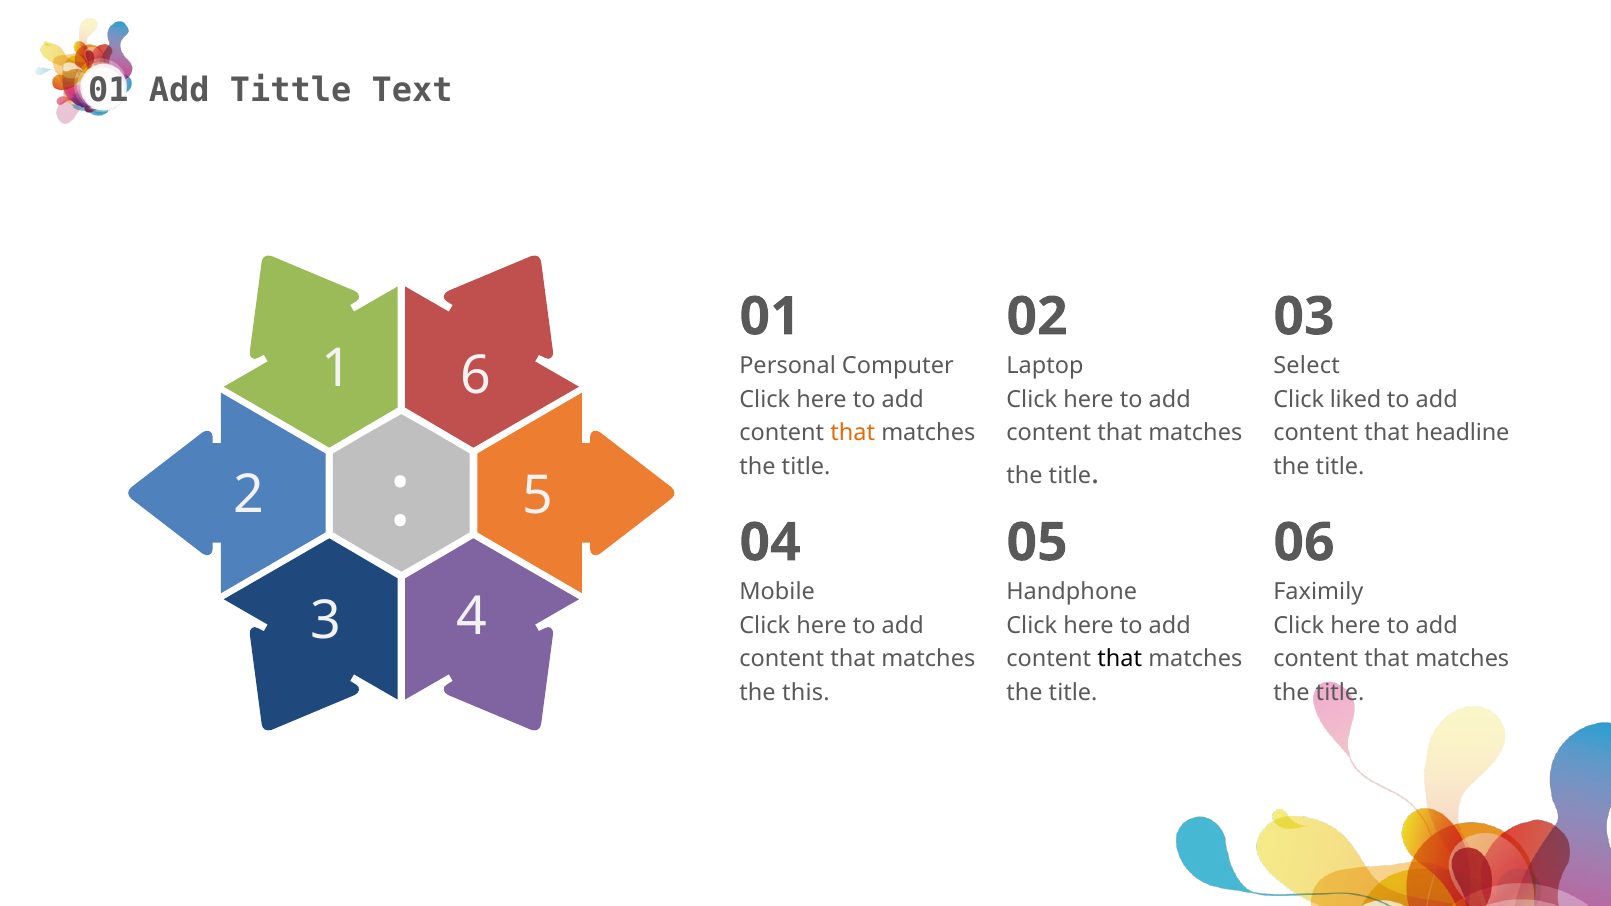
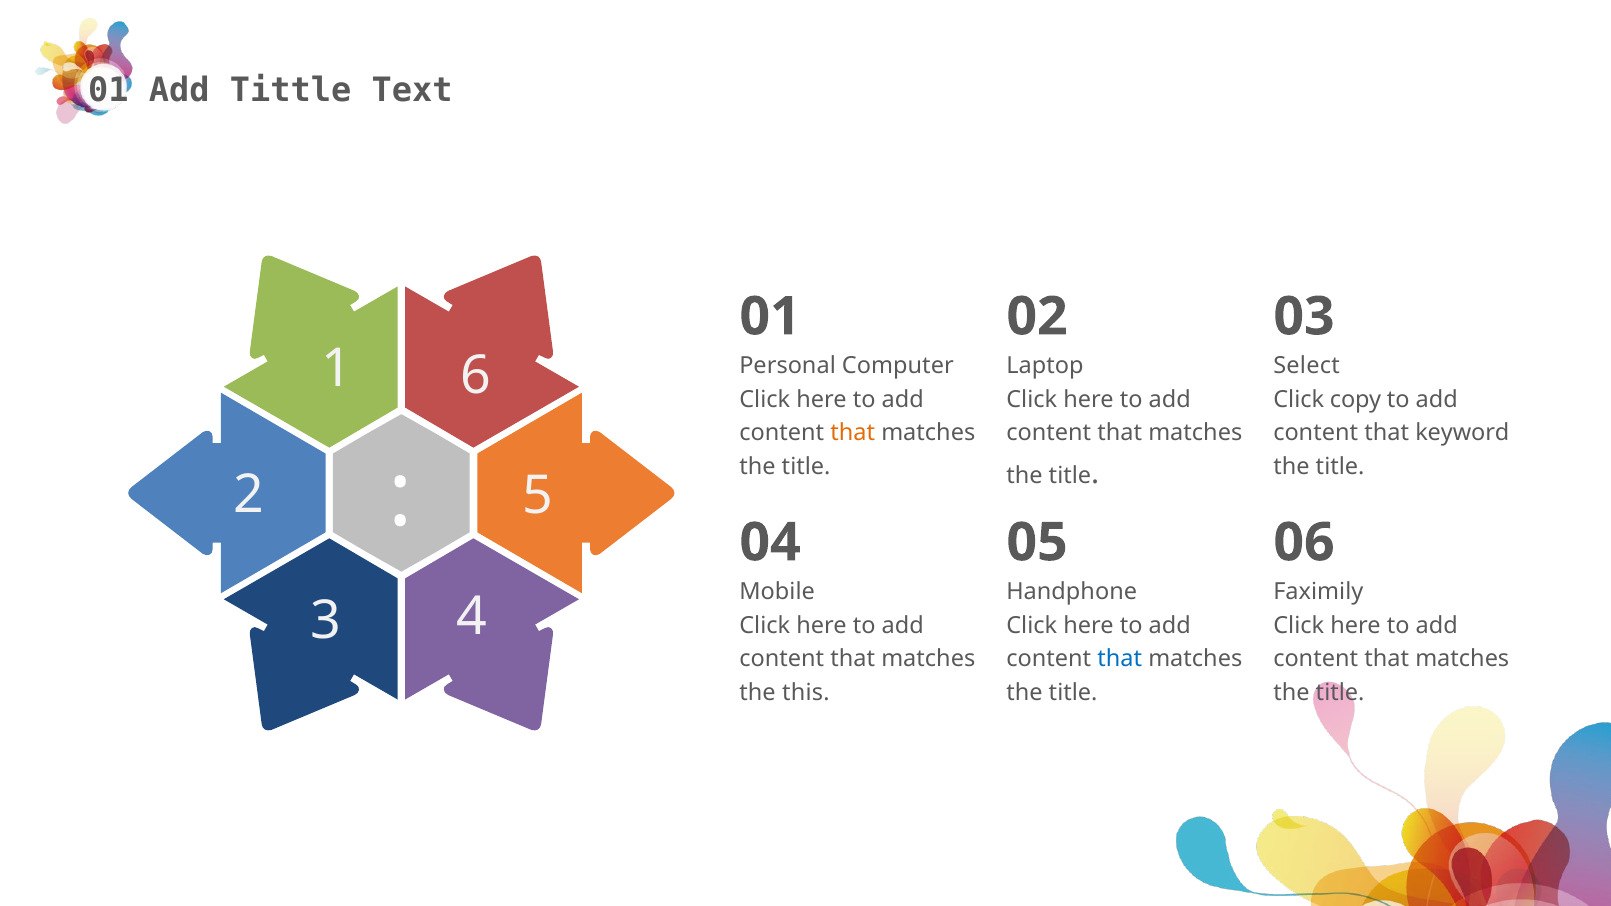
liked: liked -> copy
headline: headline -> keyword
that at (1120, 659) colour: black -> blue
